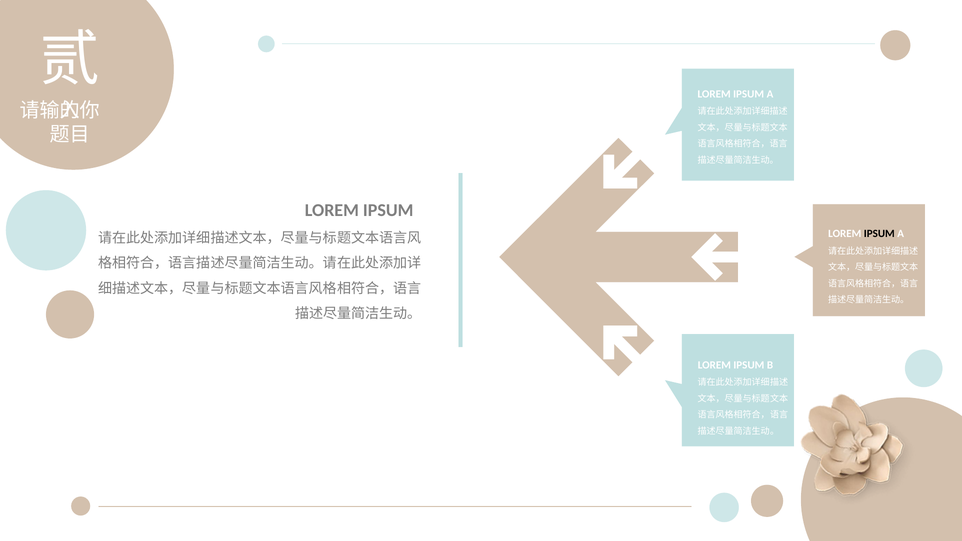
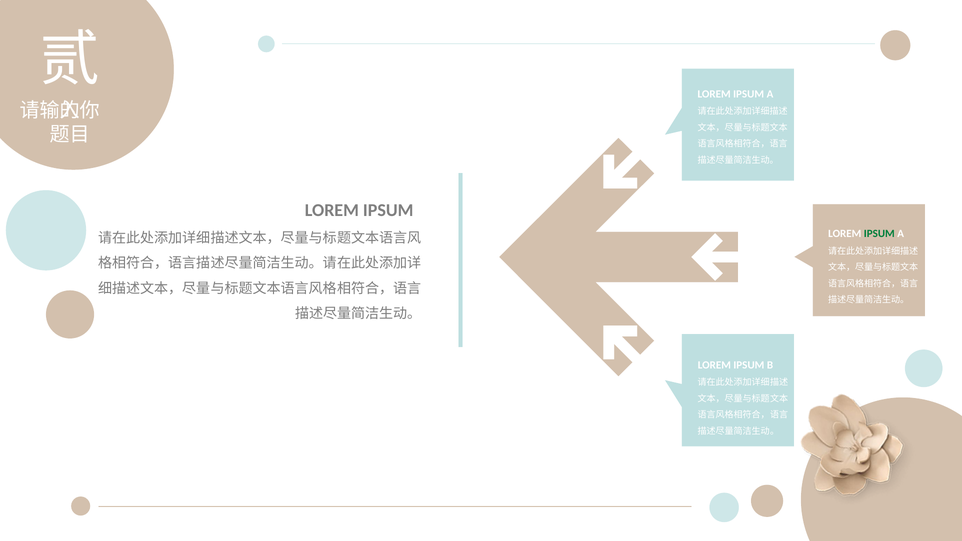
IPSUM at (879, 234) colour: black -> green
